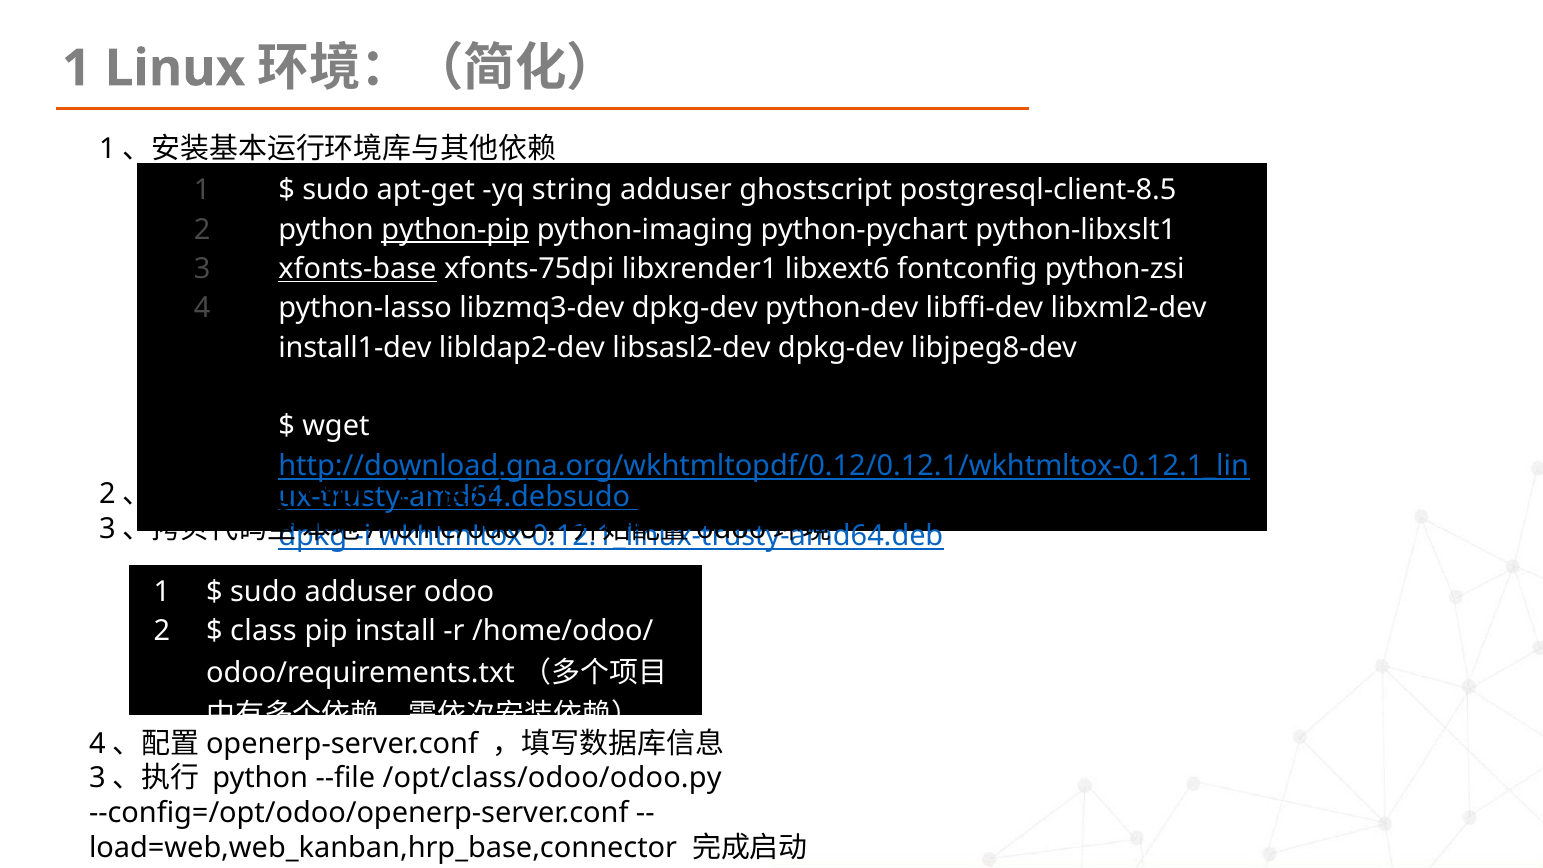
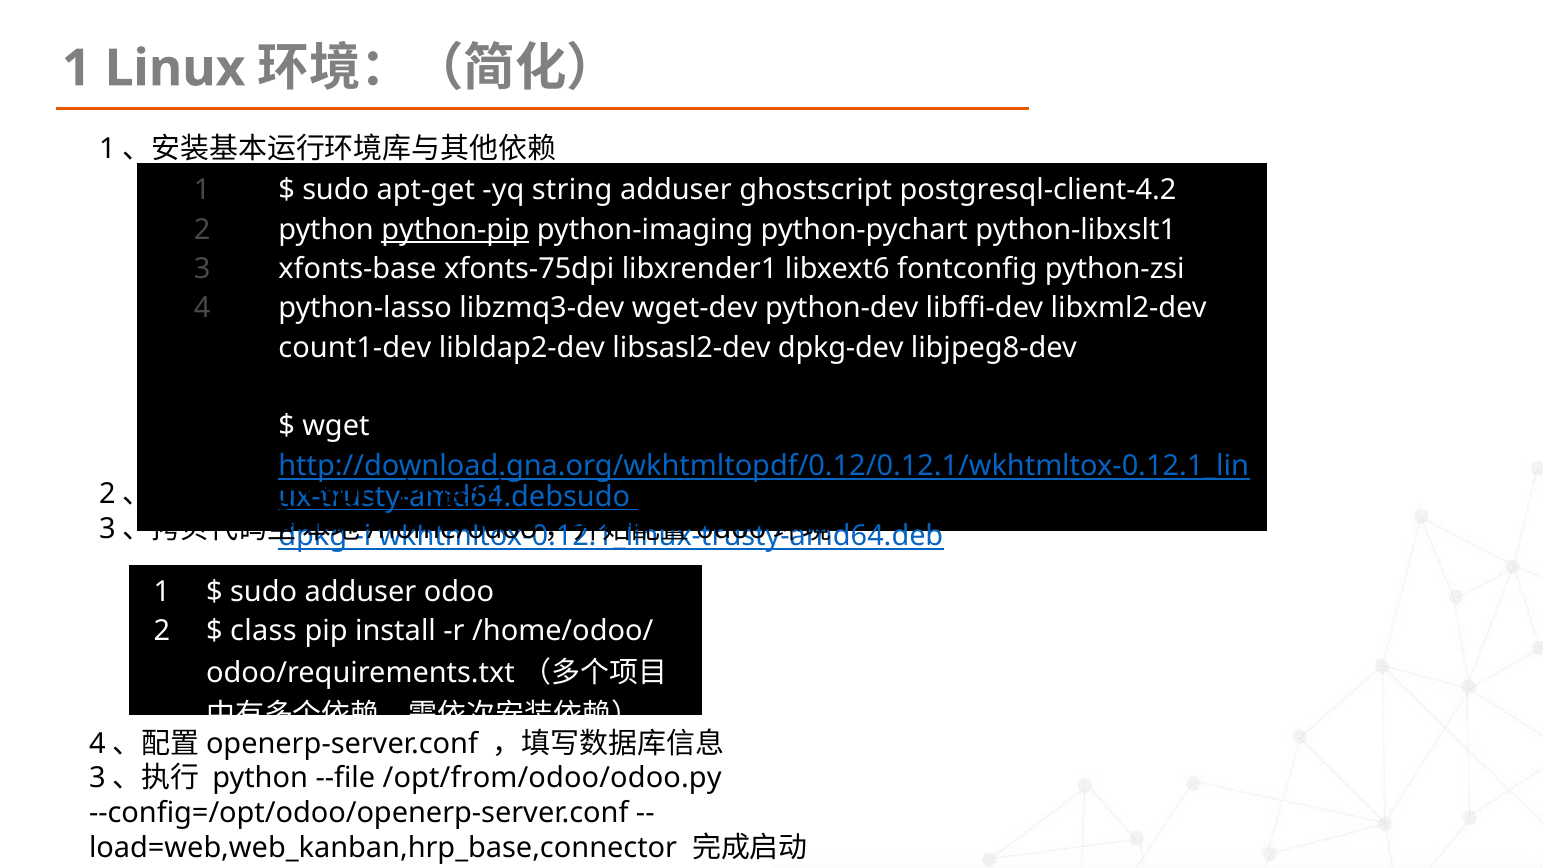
postgresql-client-8.5: postgresql-client-8.5 -> postgresql-client-4.2
xfonts-base underline: present -> none
libzmq3-dev dpkg-dev: dpkg-dev -> wget-dev
install1-dev: install1-dev -> count1-dev
/opt/class/odoo/odoo.py: /opt/class/odoo/odoo.py -> /opt/from/odoo/odoo.py
